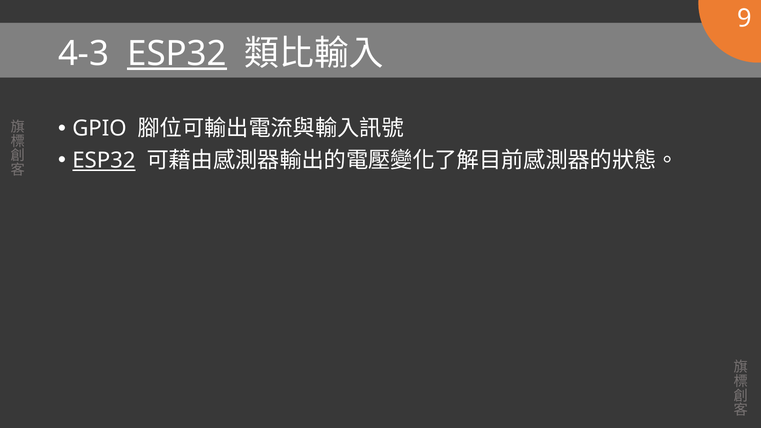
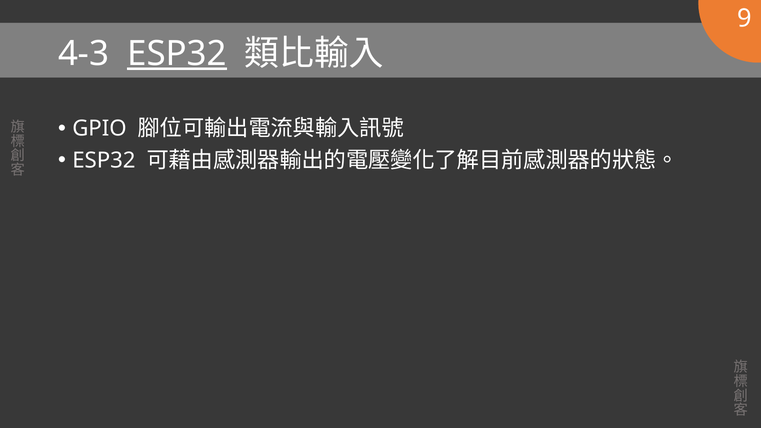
ESP32 at (104, 161) underline: present -> none
